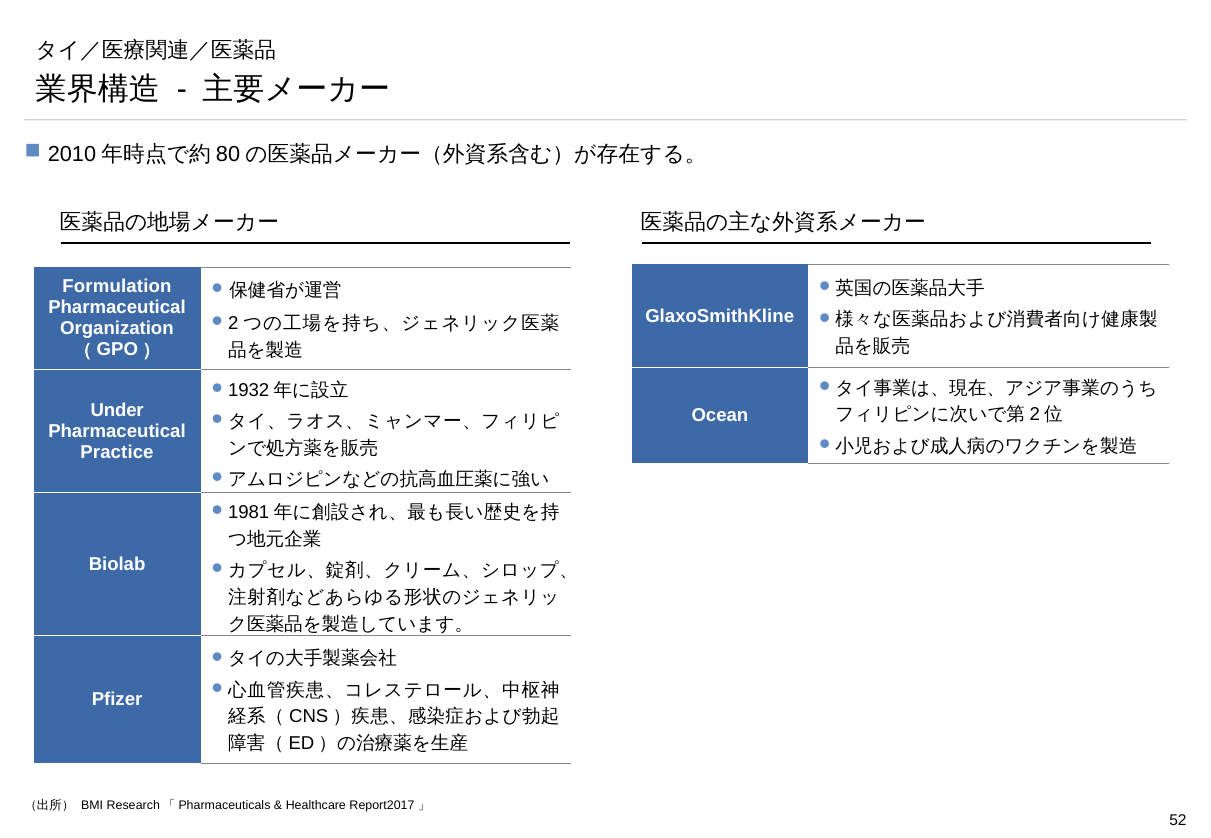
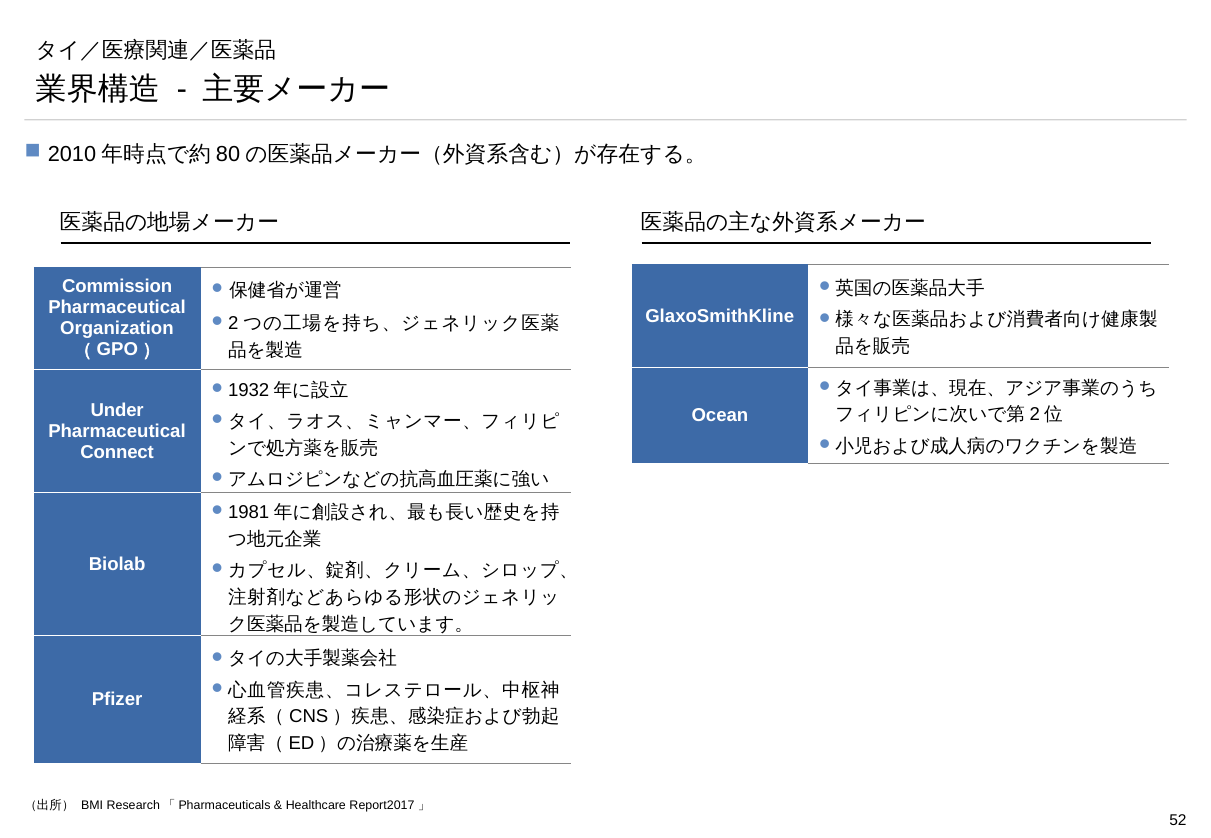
Formulation: Formulation -> Commission
Practice: Practice -> Connect
